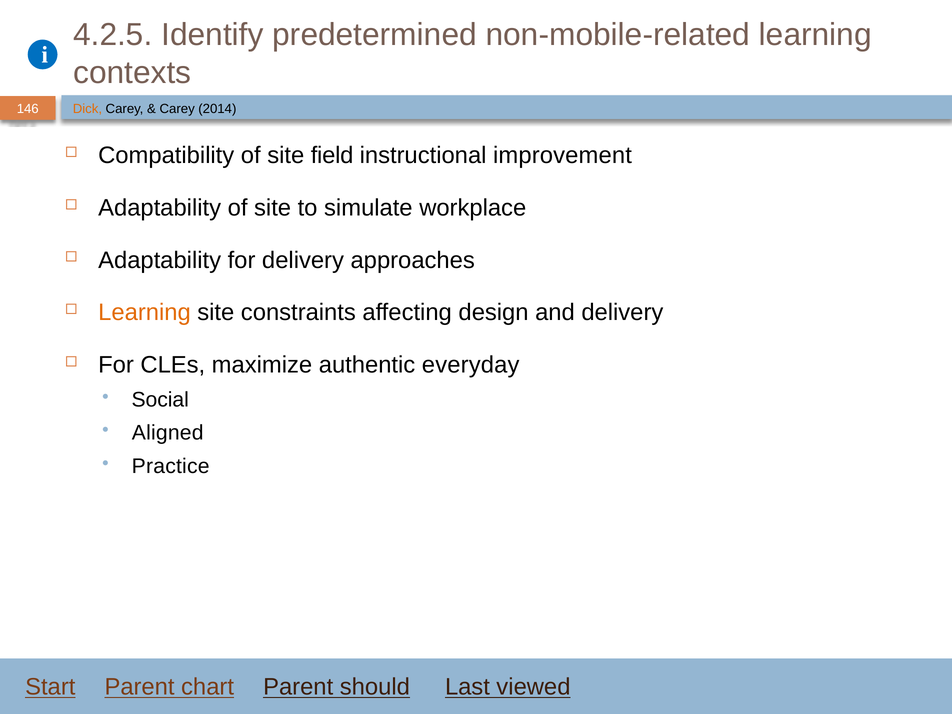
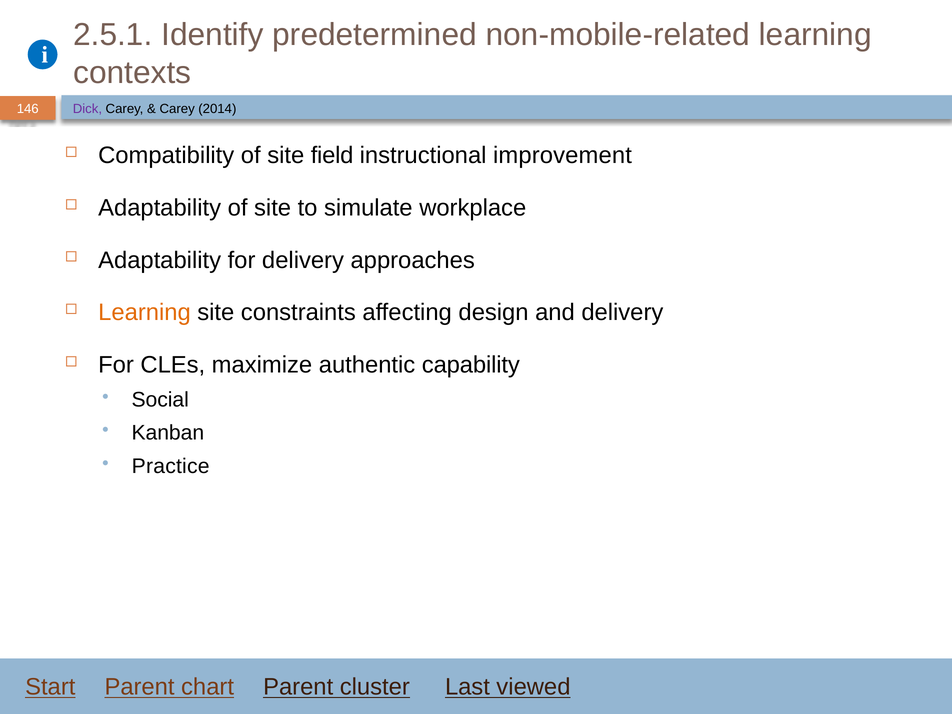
4.2.5: 4.2.5 -> 2.5.1
Dick colour: orange -> purple
everyday: everyday -> capability
Aligned: Aligned -> Kanban
should: should -> cluster
